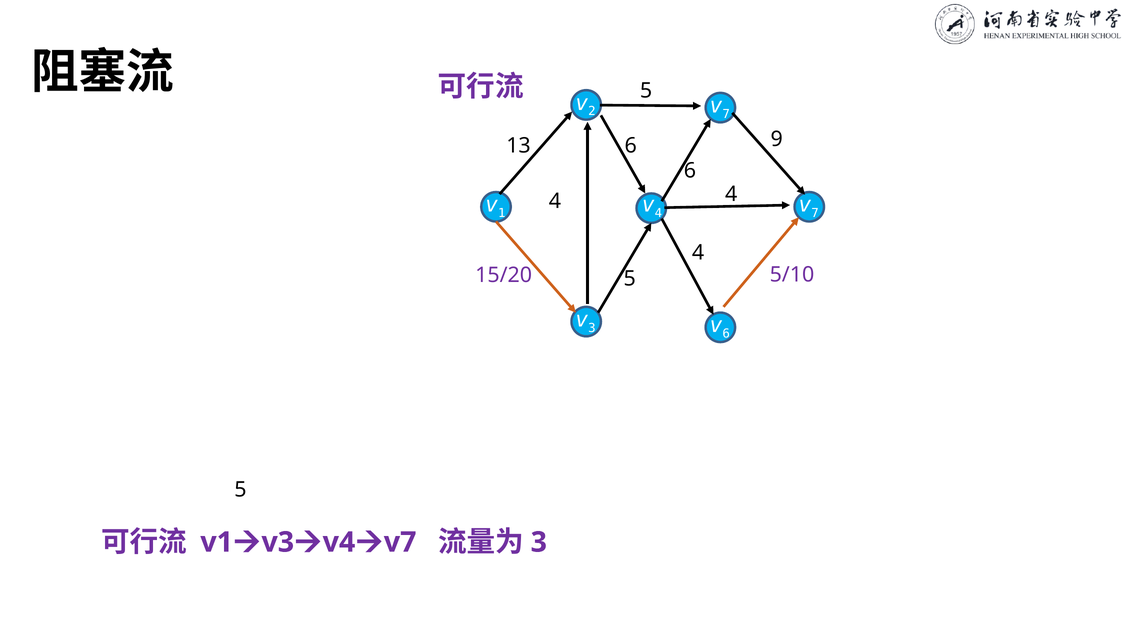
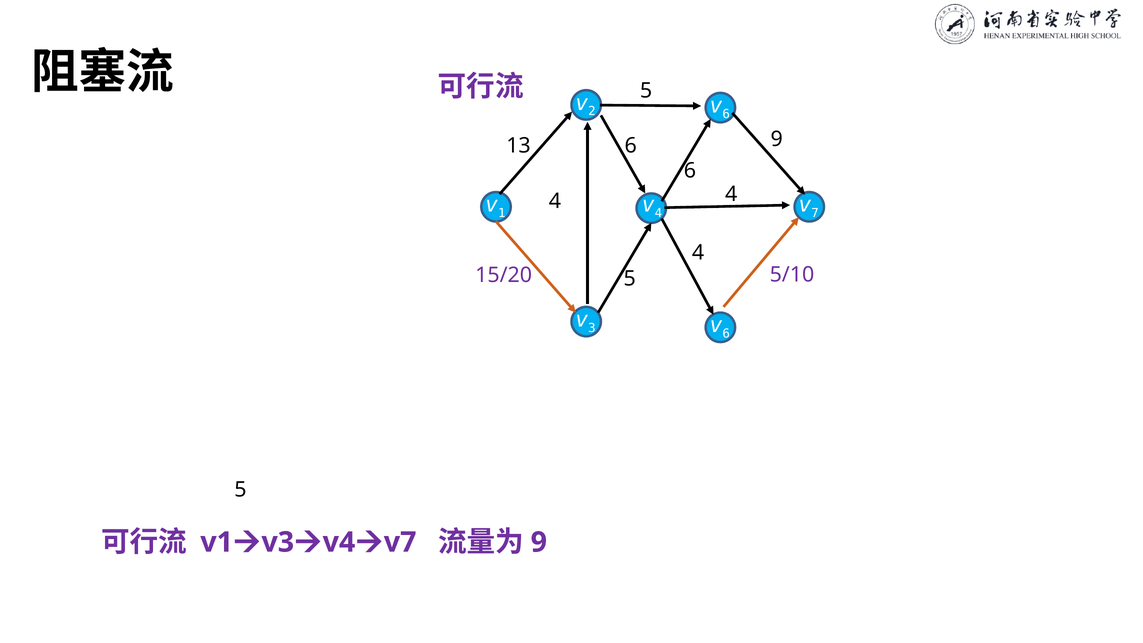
7 at (726, 114): 7 -> 6
3 at (539, 542): 3 -> 9
